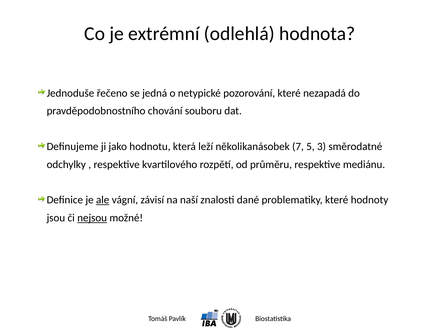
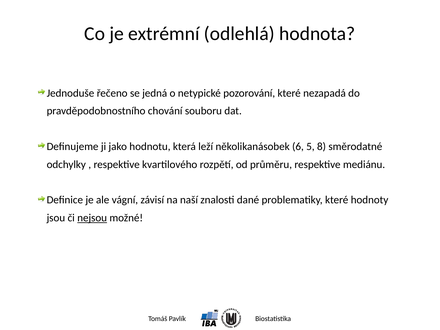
7: 7 -> 6
3: 3 -> 8
ale underline: present -> none
